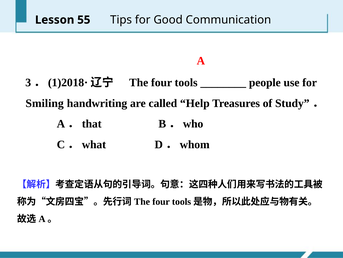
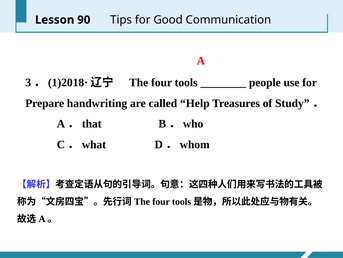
55: 55 -> 90
Smiling: Smiling -> Prepare
